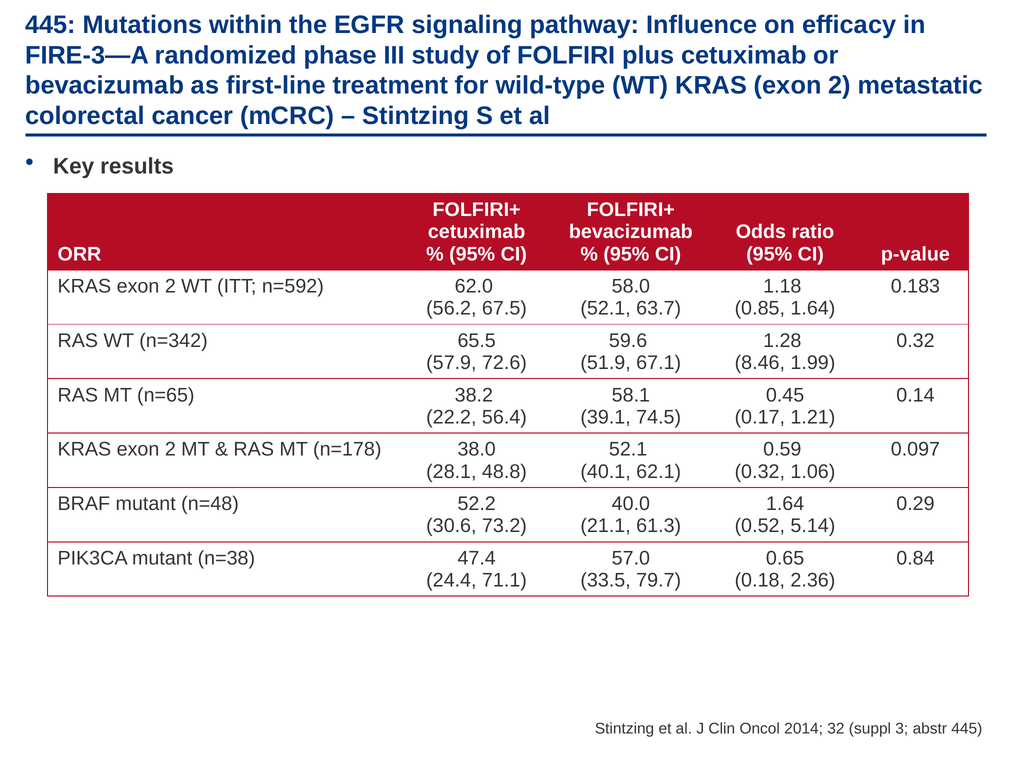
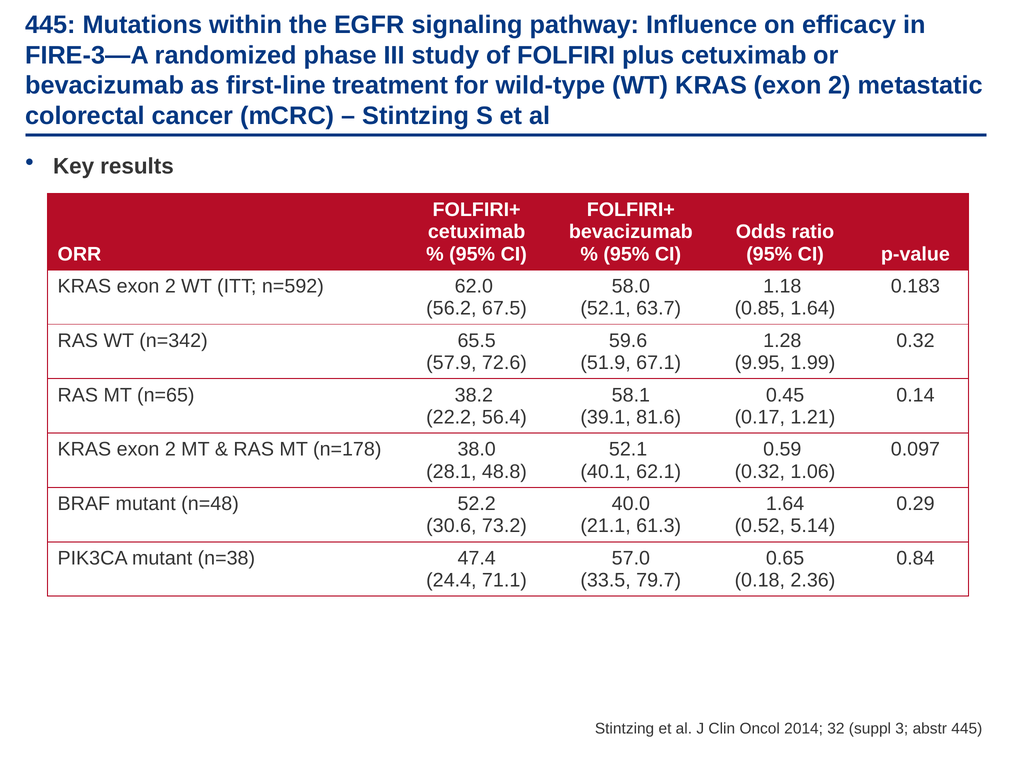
8.46: 8.46 -> 9.95
74.5: 74.5 -> 81.6
